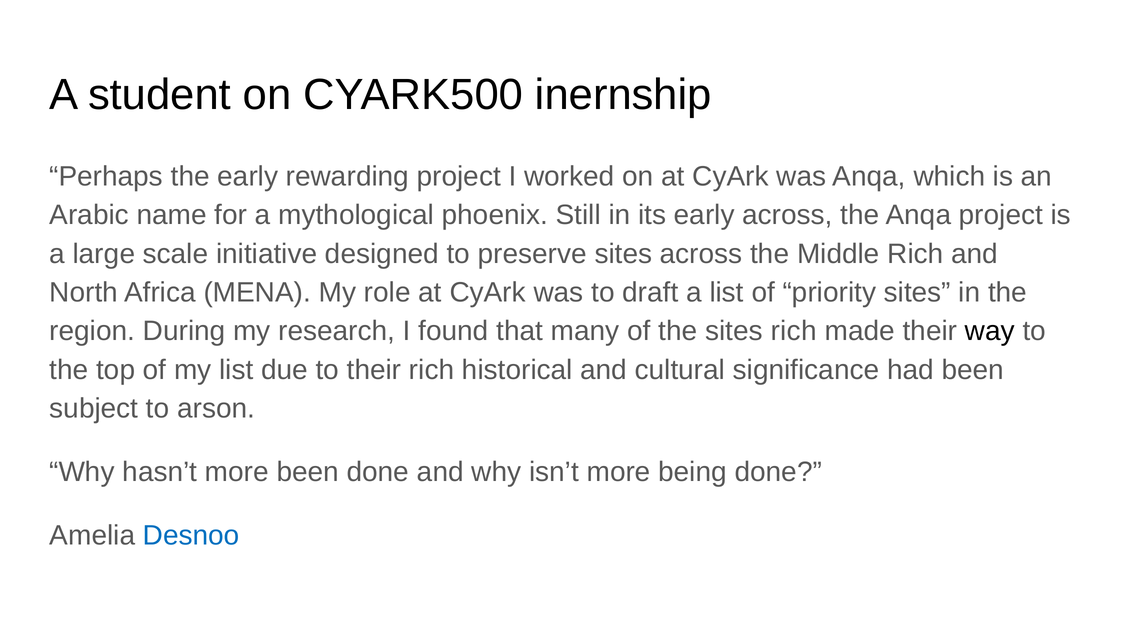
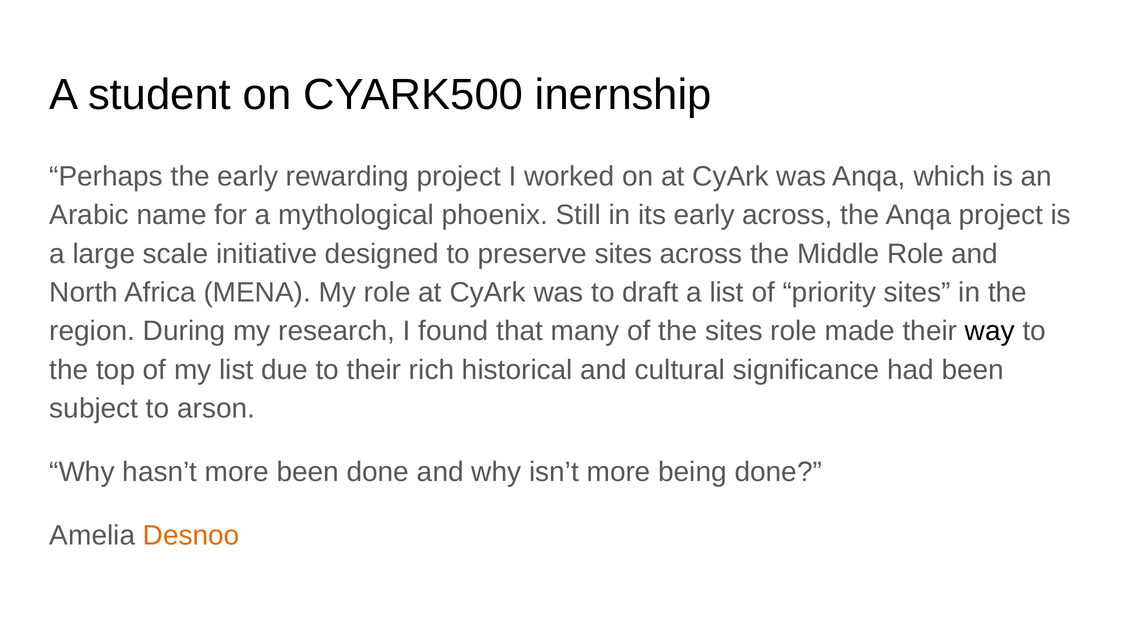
Middle Rich: Rich -> Role
sites rich: rich -> role
Desnoo colour: blue -> orange
